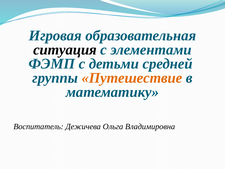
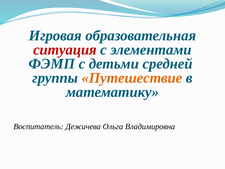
ситуация colour: black -> red
